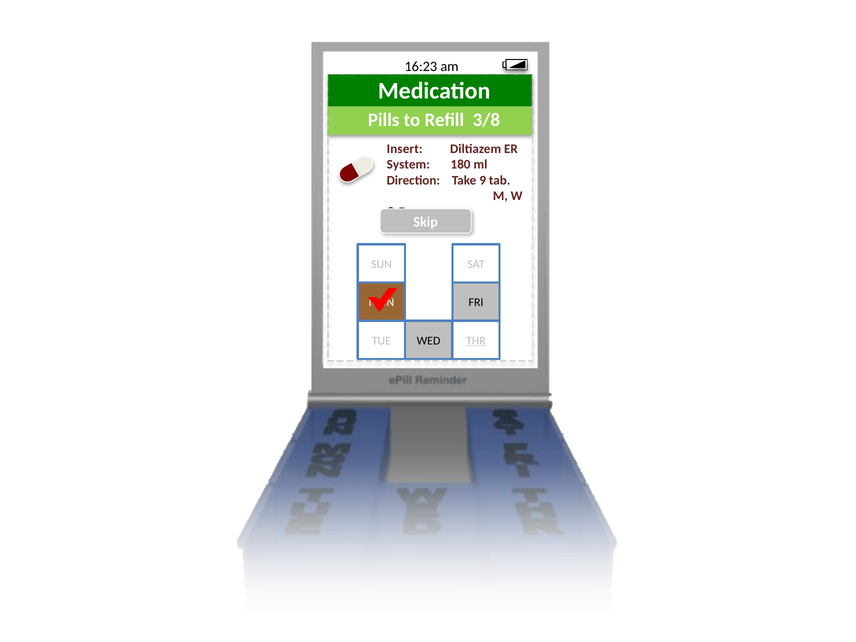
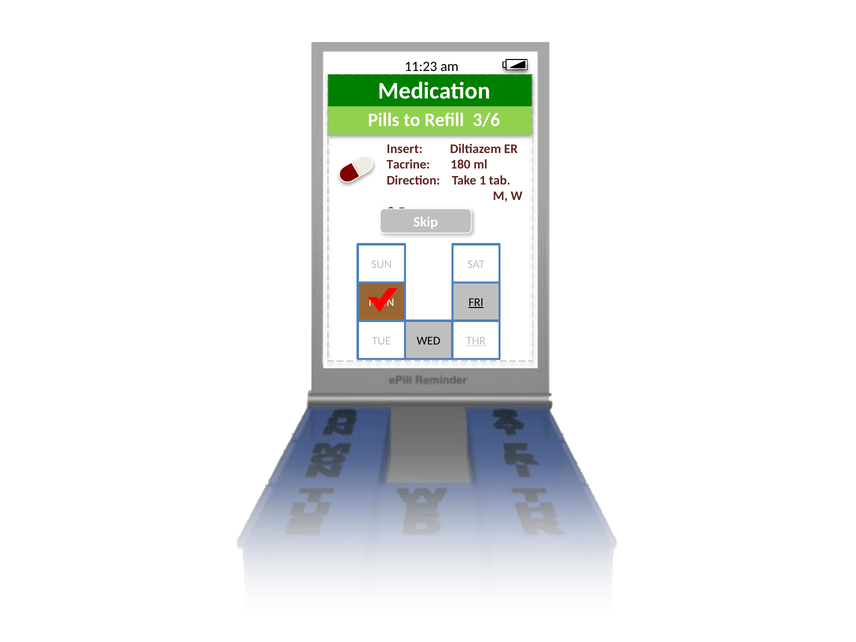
16:23: 16:23 -> 11:23
3/8: 3/8 -> 3/6
System: System -> Tacrine
9: 9 -> 1
FRI underline: none -> present
